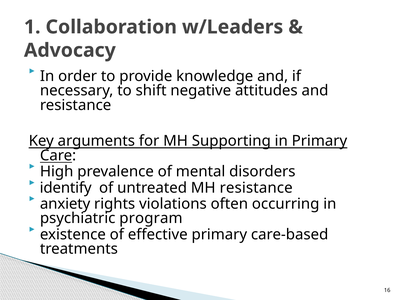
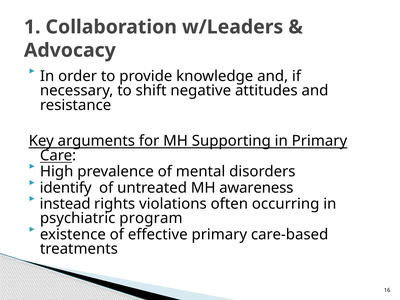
MH resistance: resistance -> awareness
anxiety: anxiety -> instead
